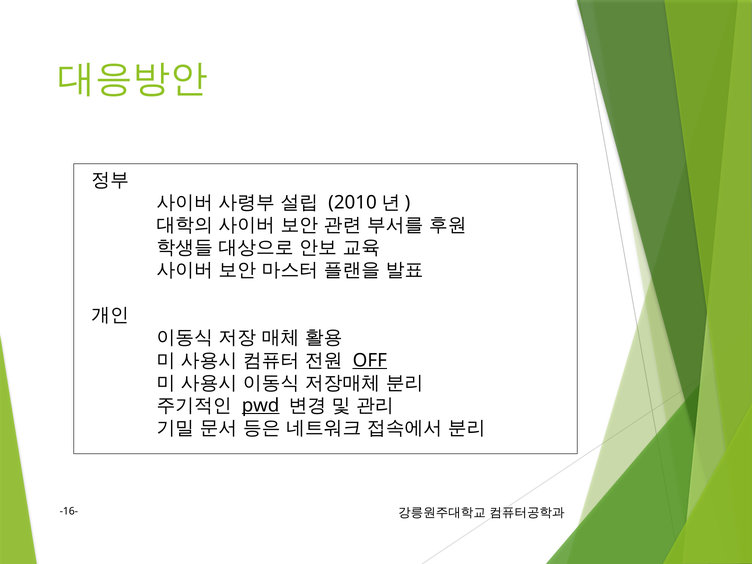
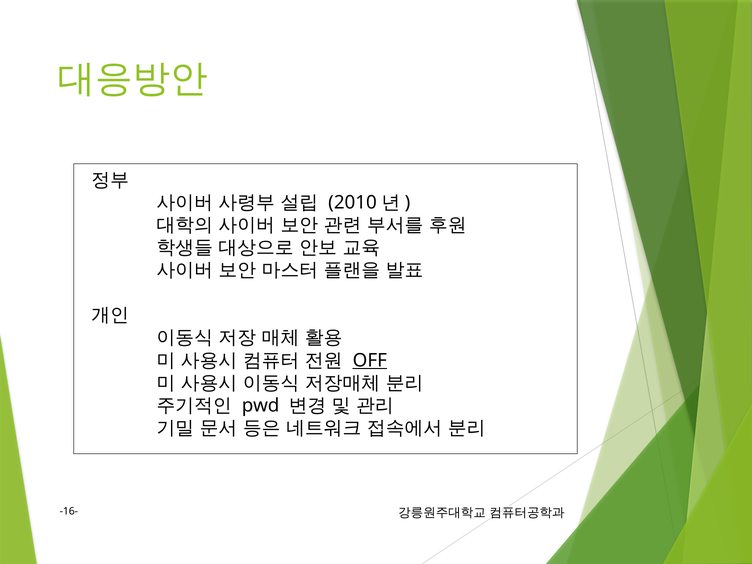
pwd underline: present -> none
